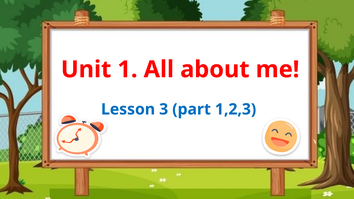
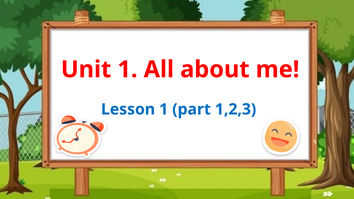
3 at (164, 109): 3 -> 1
